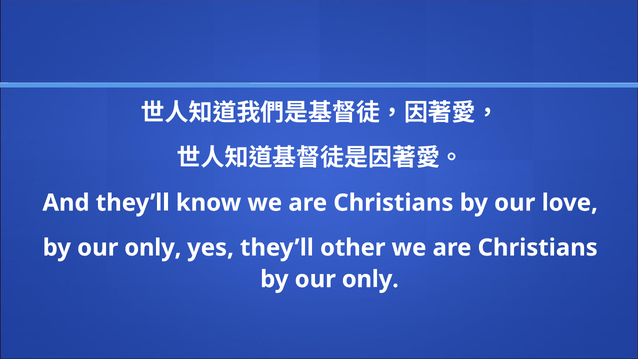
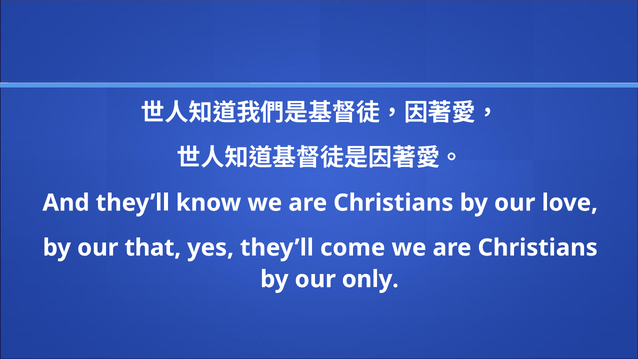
only at (153, 248): only -> that
other: other -> come
